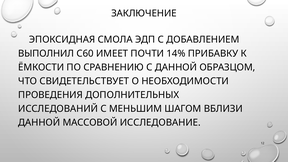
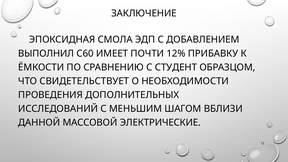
14%: 14% -> 12%
С ДАННОЙ: ДАННОЙ -> СТУДЕНТ
ИССЛЕДОВАНИЕ: ИССЛЕДОВАНИЕ -> ЭЛЕКТРИЧЕСКИЕ
